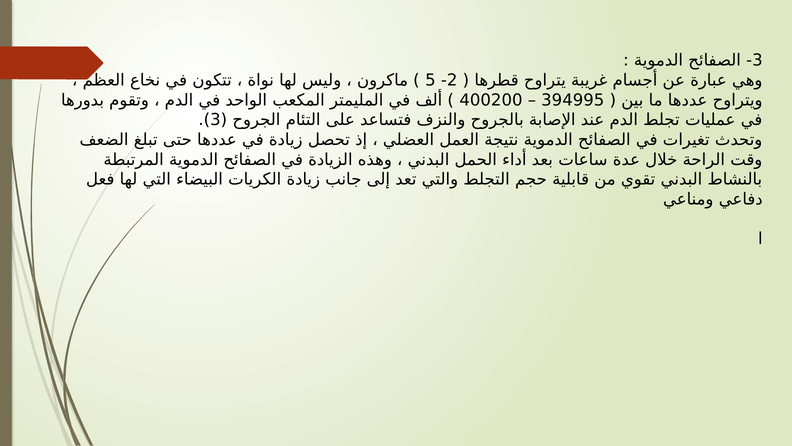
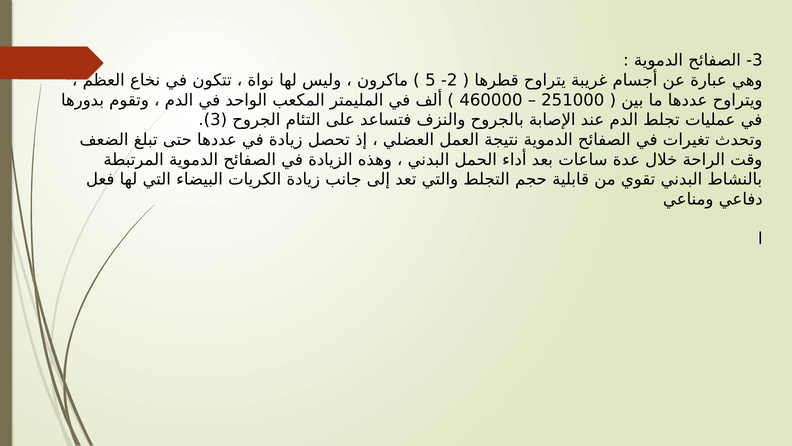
400200: 400200 -> 460000
394995: 394995 -> 251000
